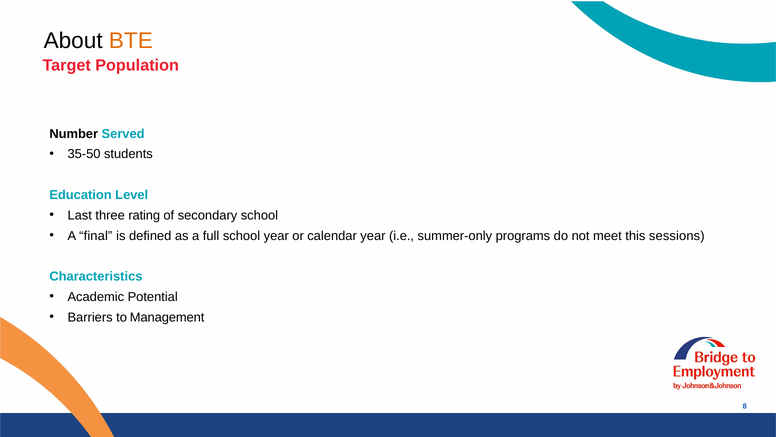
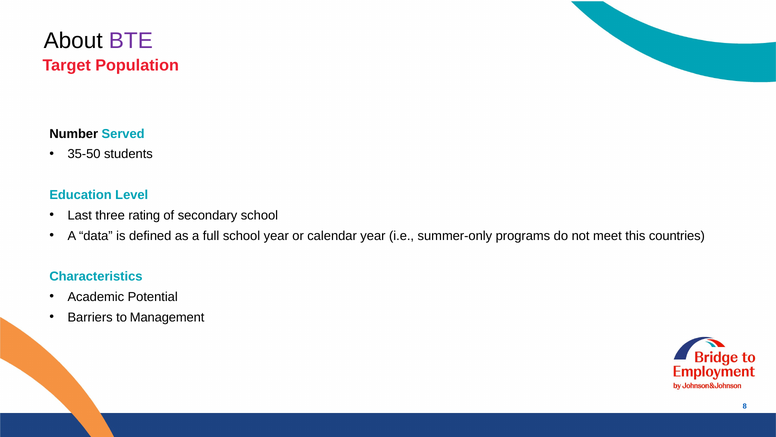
BTE colour: orange -> purple
final: final -> data
sessions: sessions -> countries
